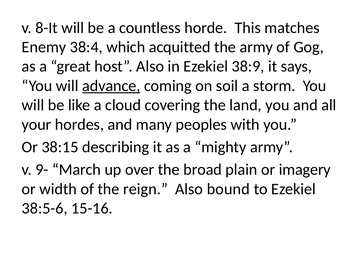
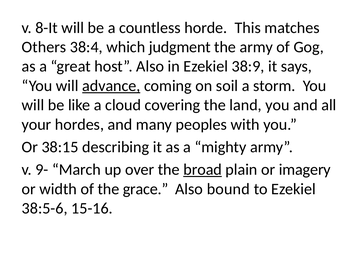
Enemy: Enemy -> Others
acquitted: acquitted -> judgment
broad underline: none -> present
reign: reign -> grace
